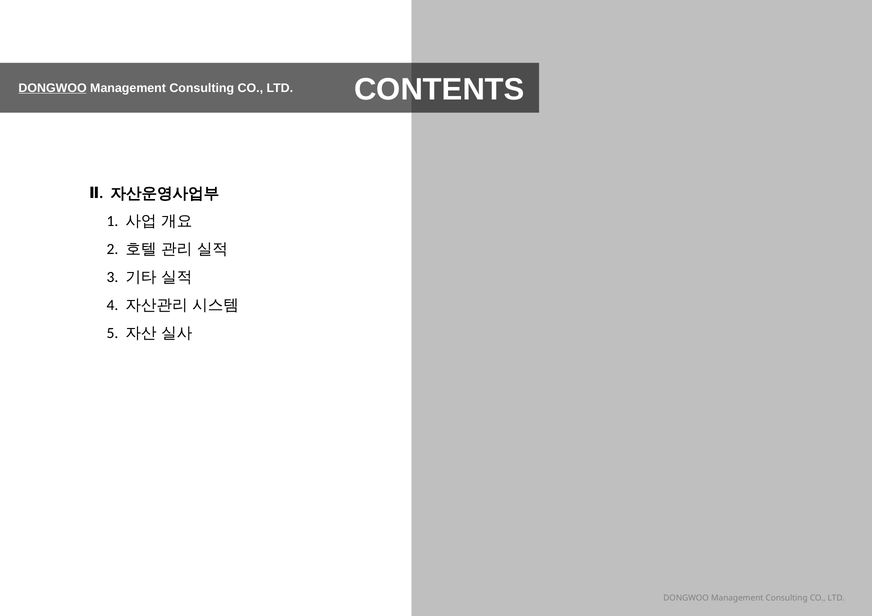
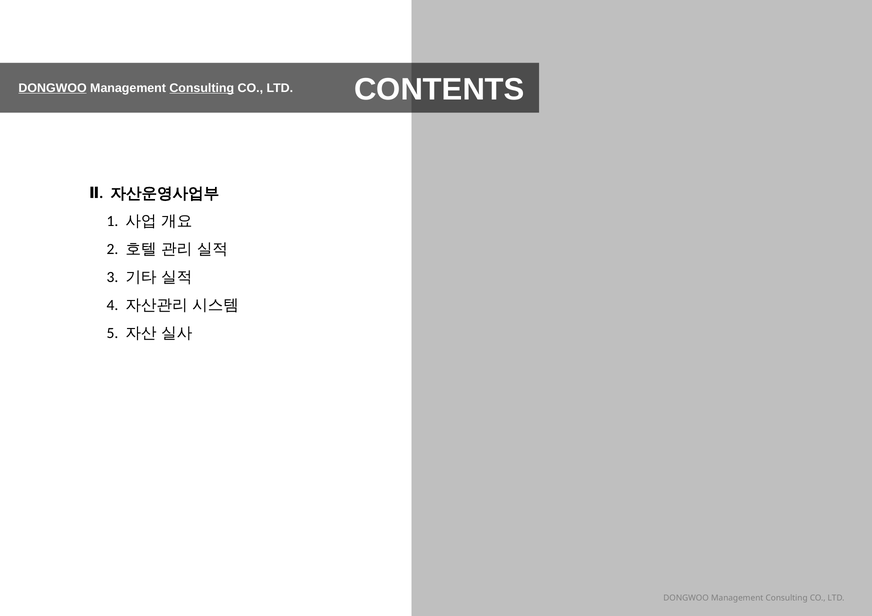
Consulting at (202, 88) underline: none -> present
